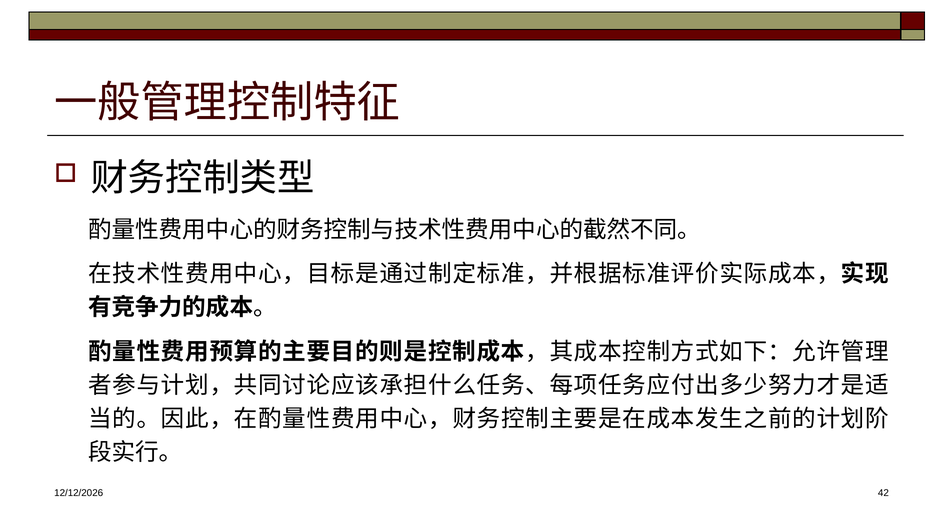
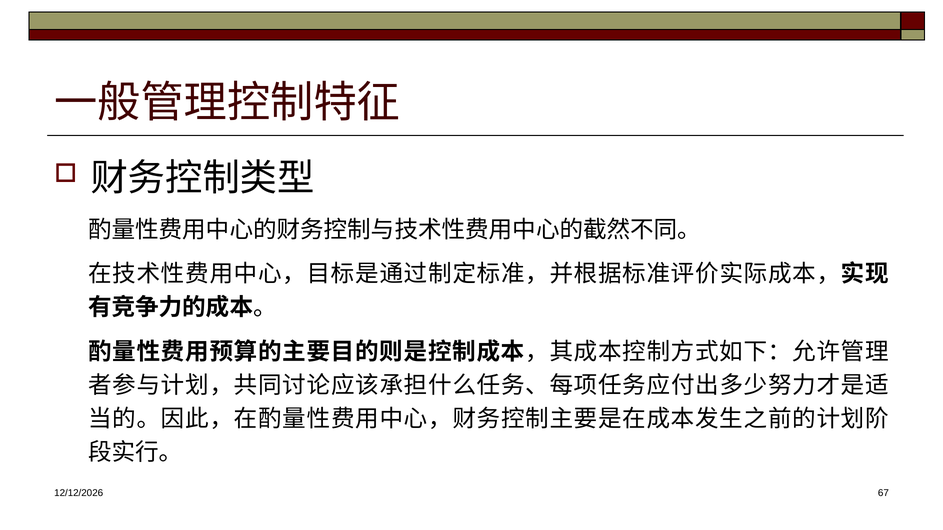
42: 42 -> 67
